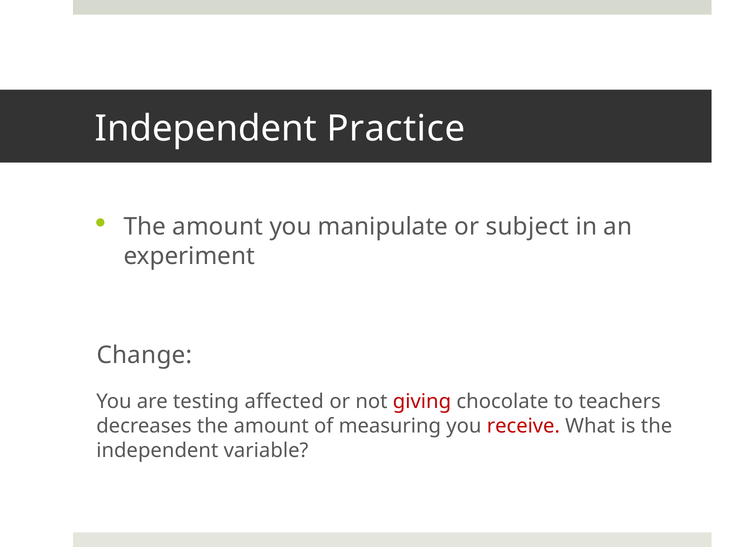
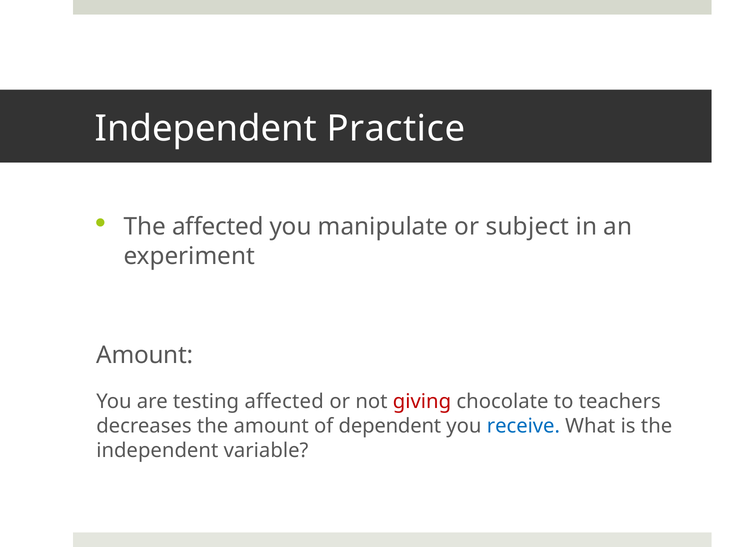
amount at (218, 227): amount -> affected
Change at (144, 355): Change -> Amount
measuring: measuring -> dependent
receive colour: red -> blue
